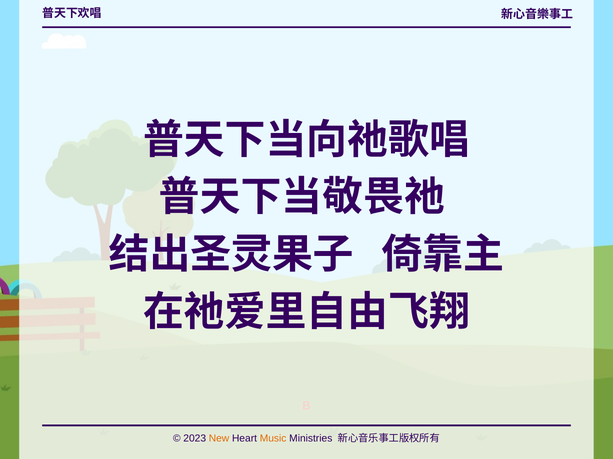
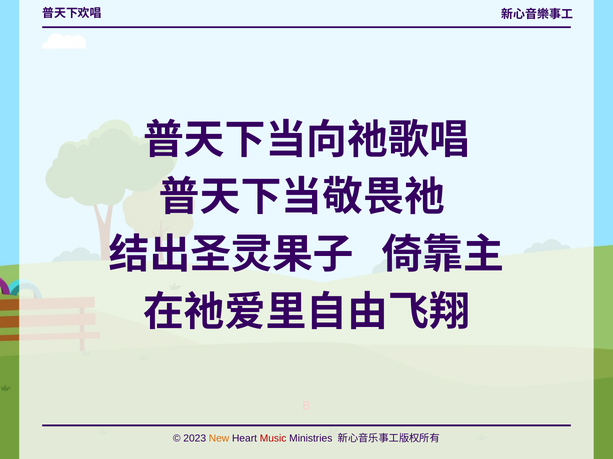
Music colour: orange -> red
